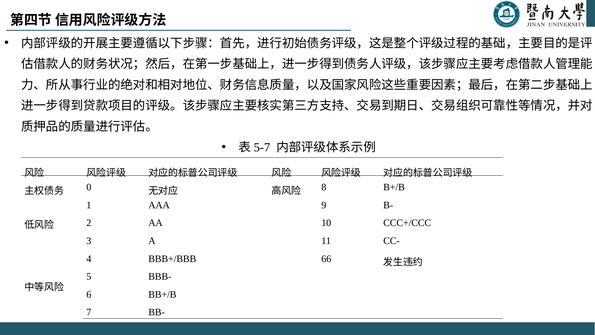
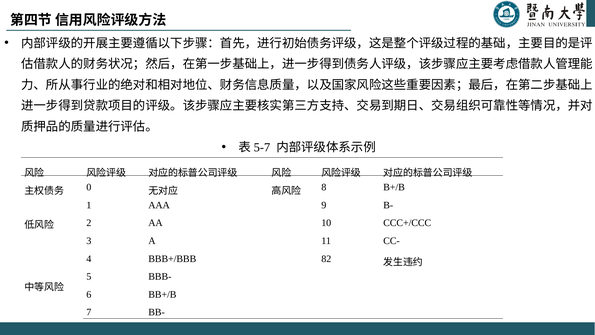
66: 66 -> 82
